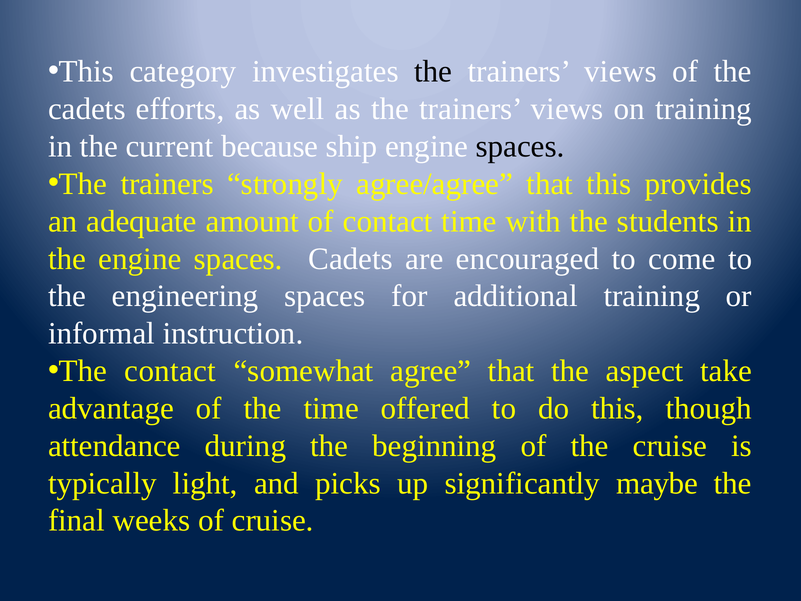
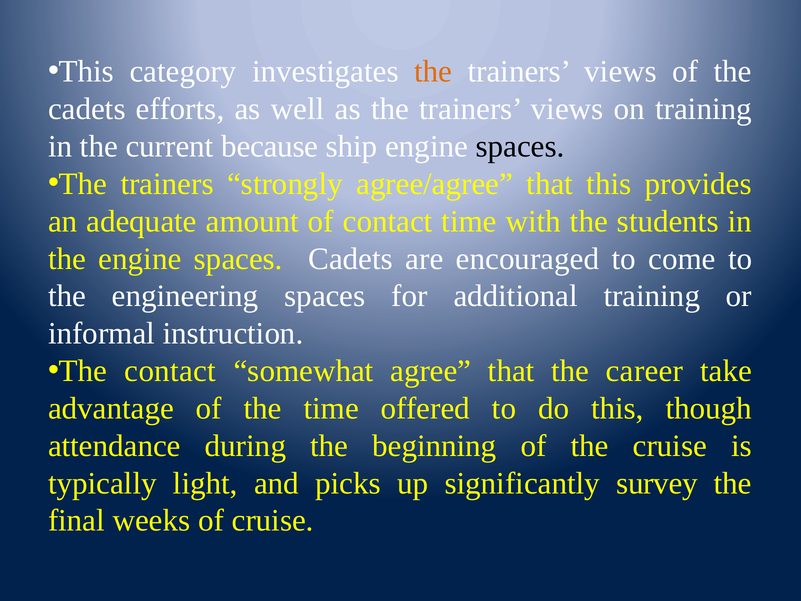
the at (433, 72) colour: black -> orange
aspect: aspect -> career
maybe: maybe -> survey
